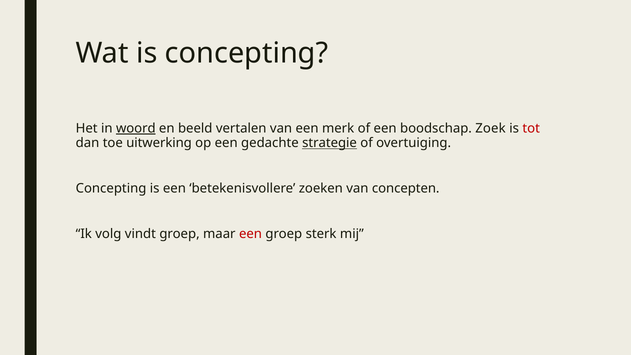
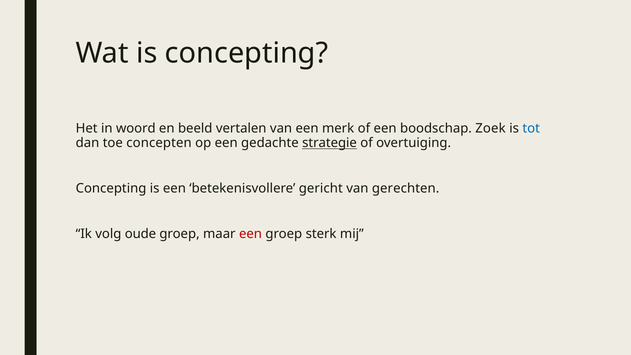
woord underline: present -> none
tot colour: red -> blue
uitwerking: uitwerking -> concepten
zoeken: zoeken -> gericht
concepten: concepten -> gerechten
vindt: vindt -> oude
